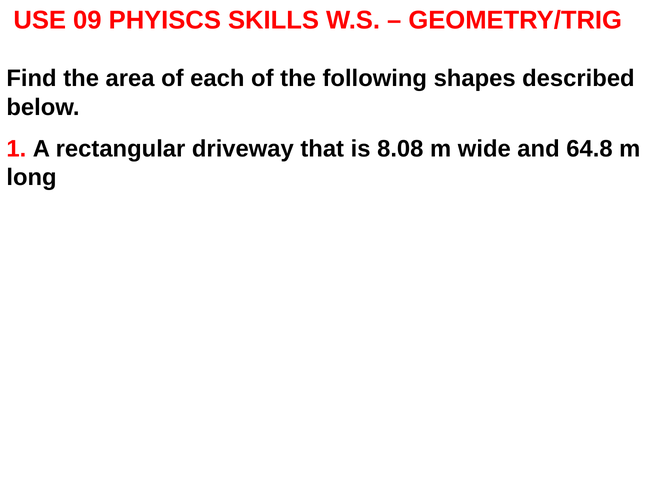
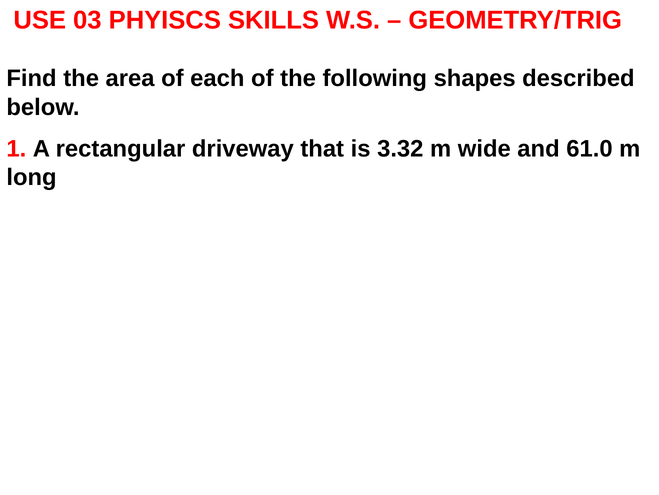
09: 09 -> 03
8.08: 8.08 -> 3.32
64.8: 64.8 -> 61.0
